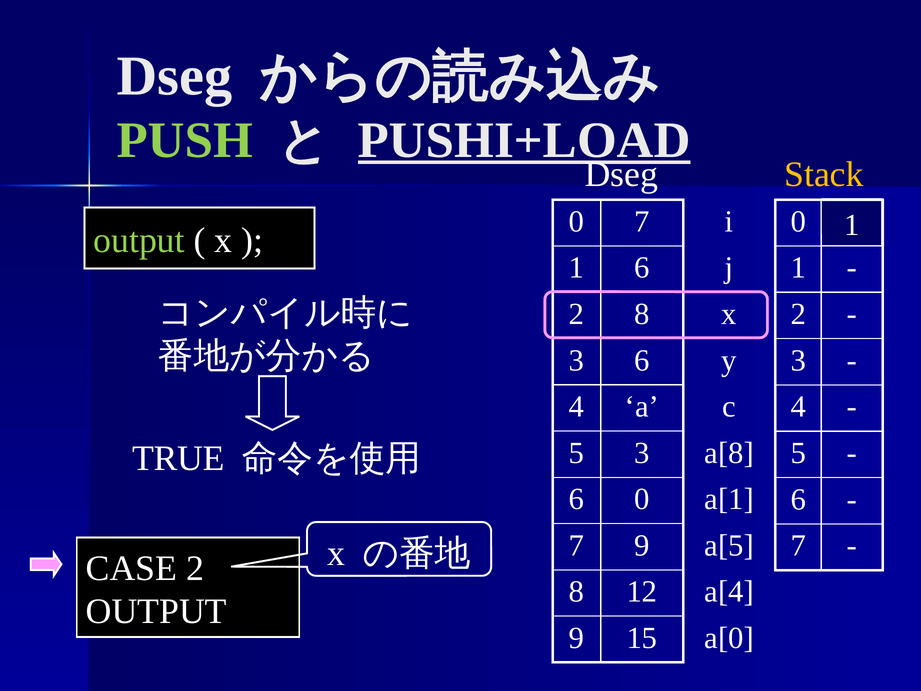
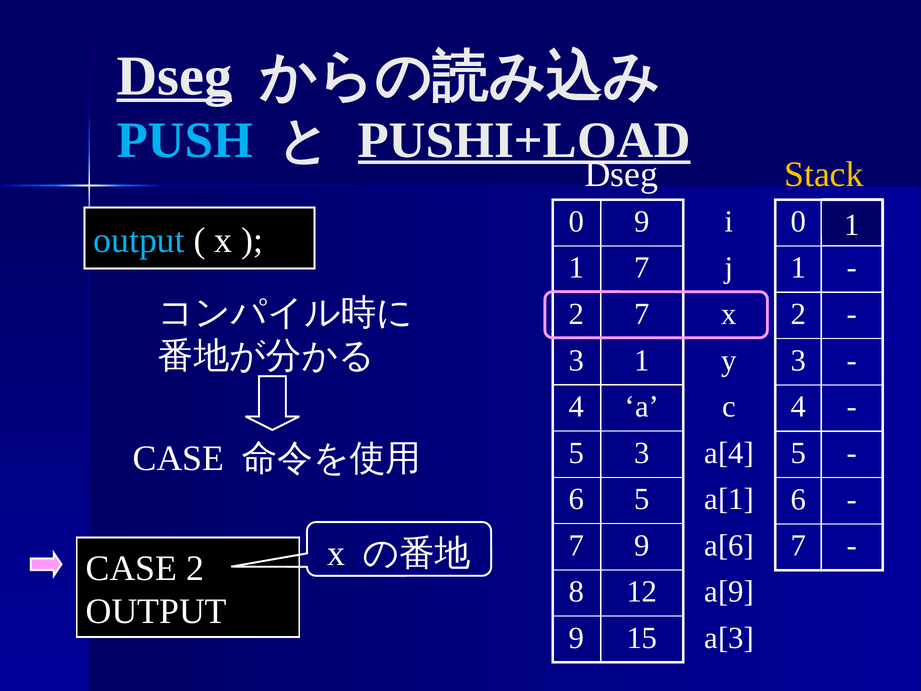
Dseg at (174, 76) underline: none -> present
PUSH colour: light green -> light blue
0 7: 7 -> 9
output at (139, 240) colour: light green -> light blue
1 6: 6 -> 7
2 8: 8 -> 7
3 6: 6 -> 1
a[8: a[8 -> a[4
TRUE at (179, 458): TRUE -> CASE
6 0: 0 -> 5
a[5: a[5 -> a[6
a[4: a[4 -> a[9
a[0: a[0 -> a[3
